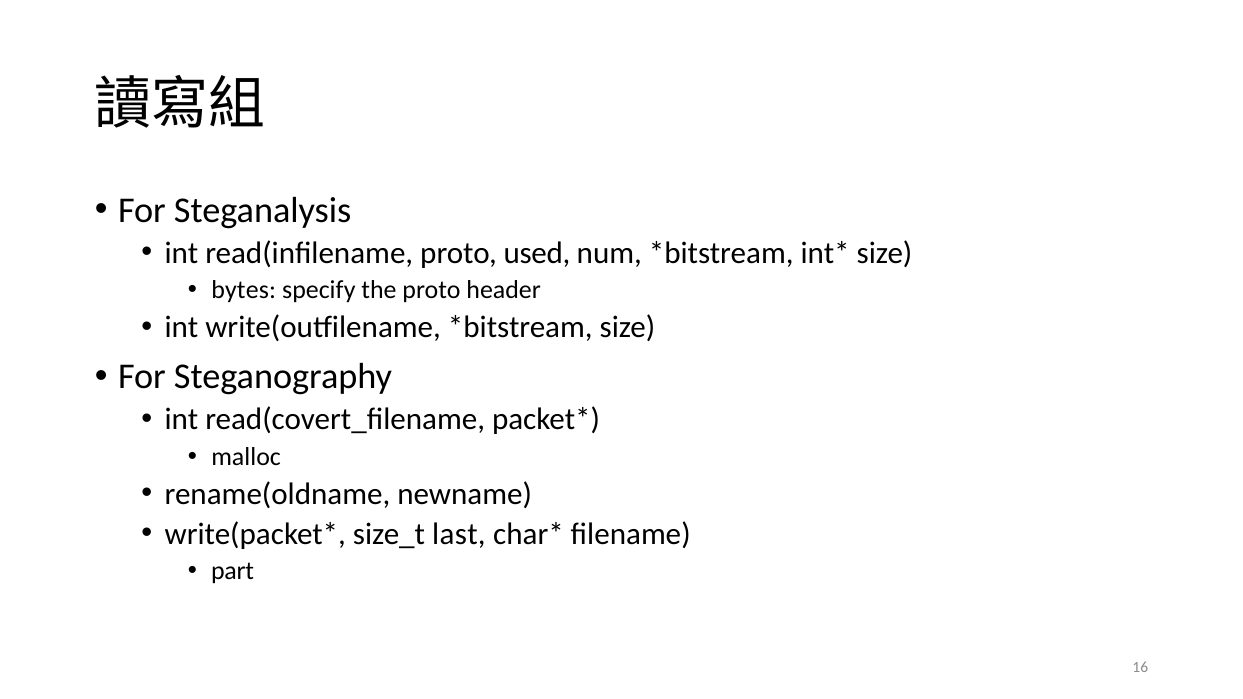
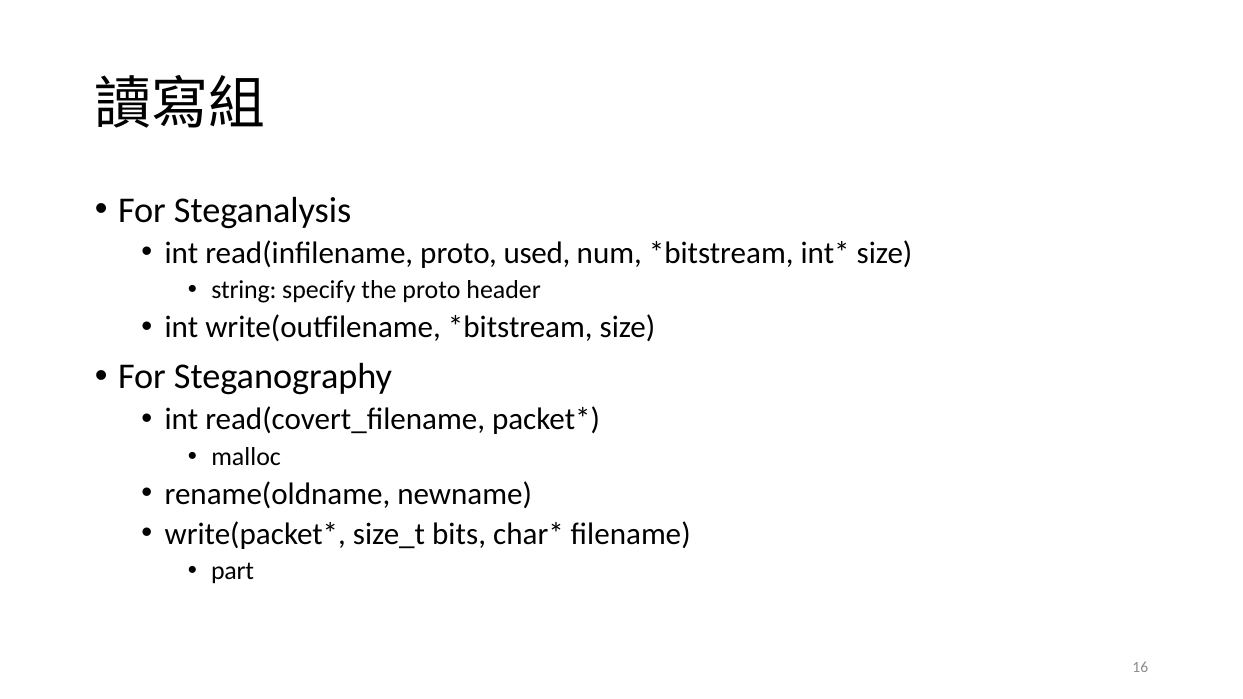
bytes: bytes -> string
last: last -> bits
